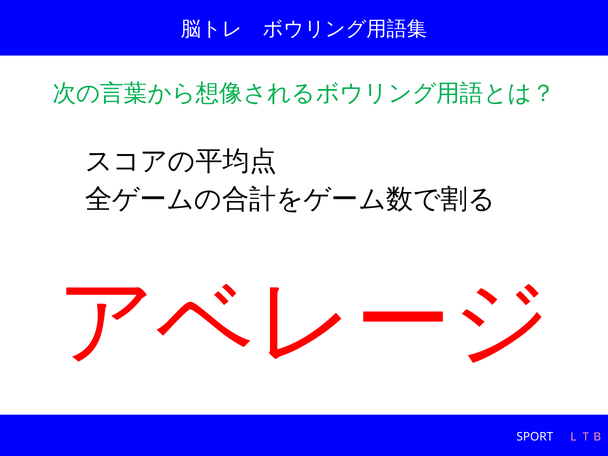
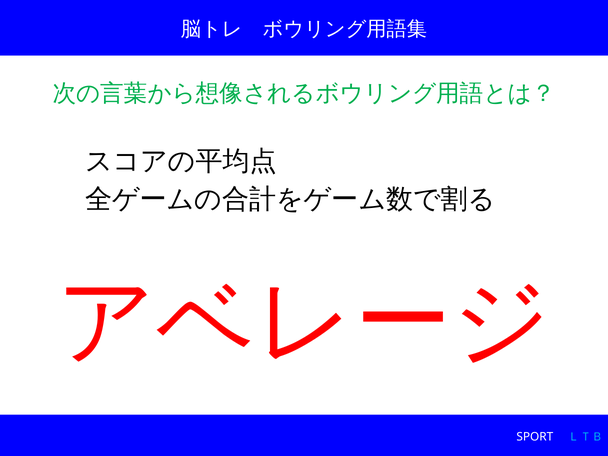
ＬＴＢ colour: pink -> light blue
